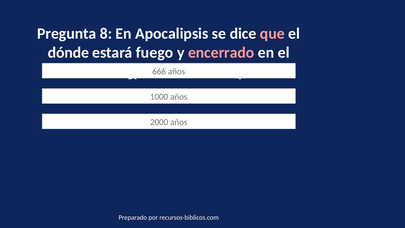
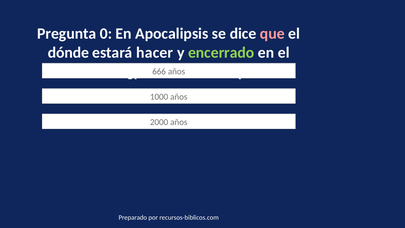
8: 8 -> 0
fuego: fuego -> hacer
encerrado colour: pink -> light green
